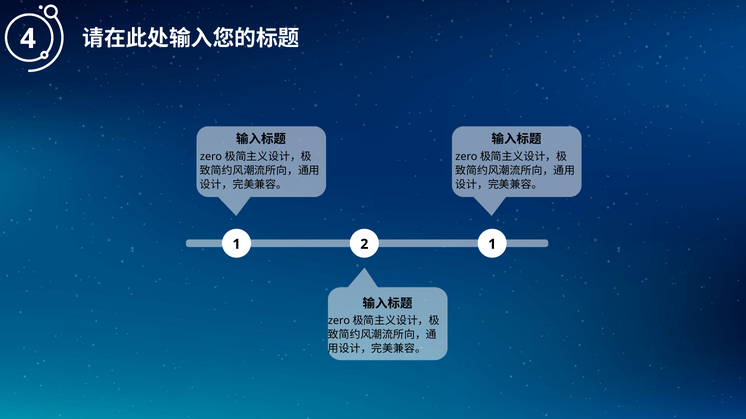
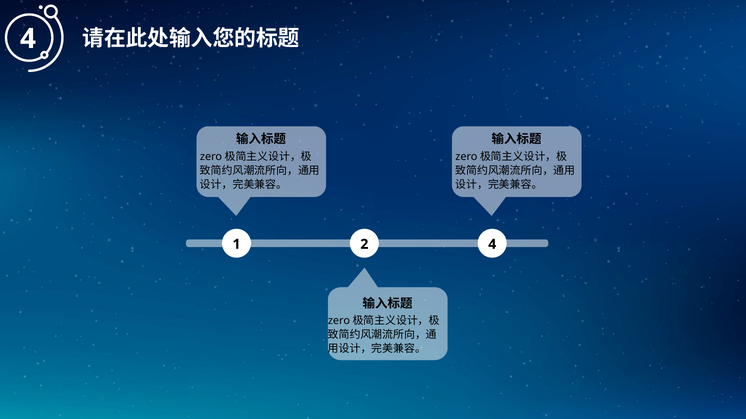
2 1: 1 -> 4
